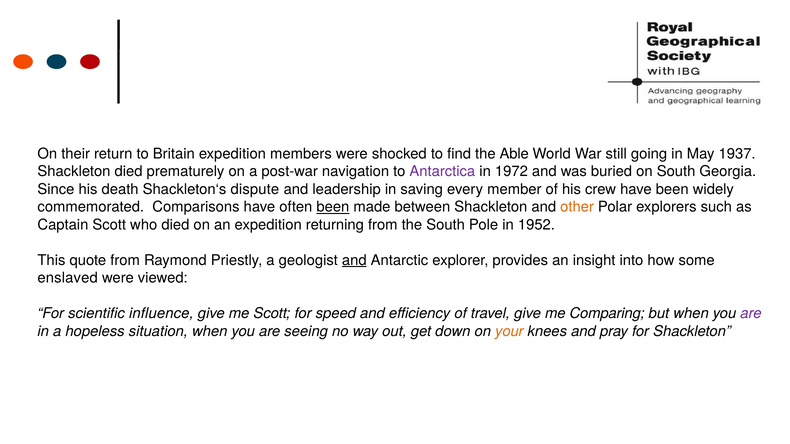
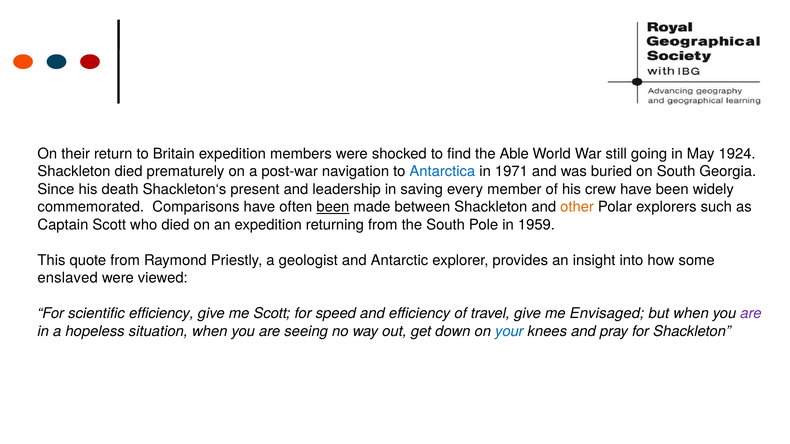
1937: 1937 -> 1924
Antarctica colour: purple -> blue
1972: 1972 -> 1971
dispute: dispute -> present
1952: 1952 -> 1959
and at (354, 261) underline: present -> none
scientific influence: influence -> efficiency
Comparing: Comparing -> Envisaged
your colour: orange -> blue
